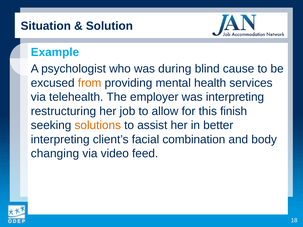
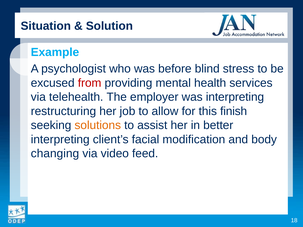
during: during -> before
cause: cause -> stress
from colour: orange -> red
combination: combination -> modification
